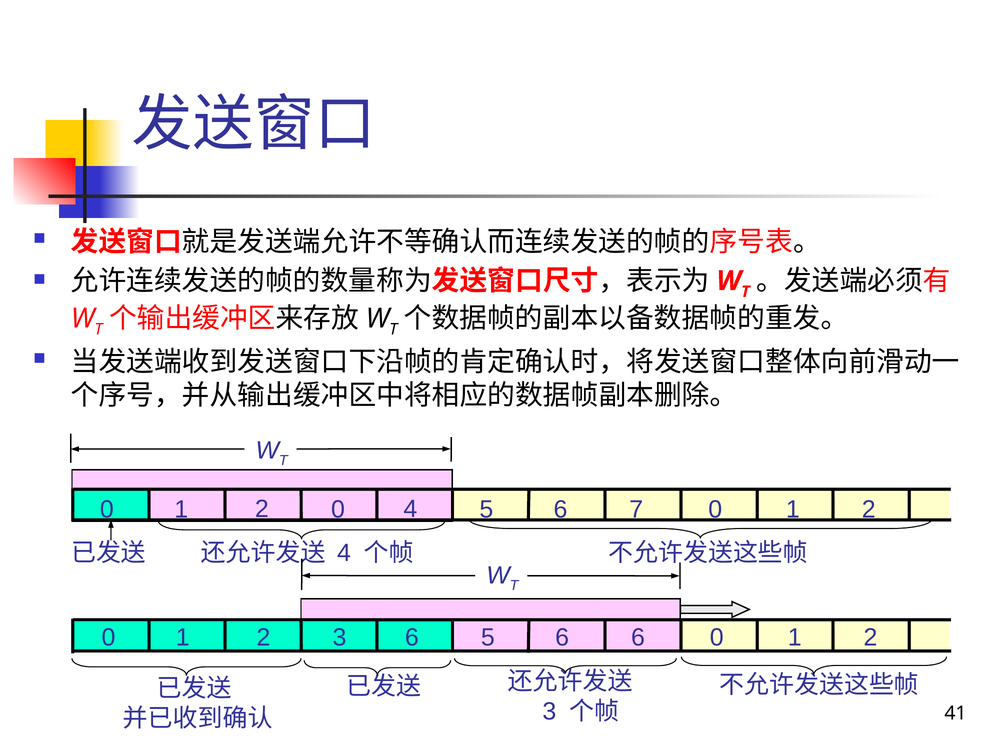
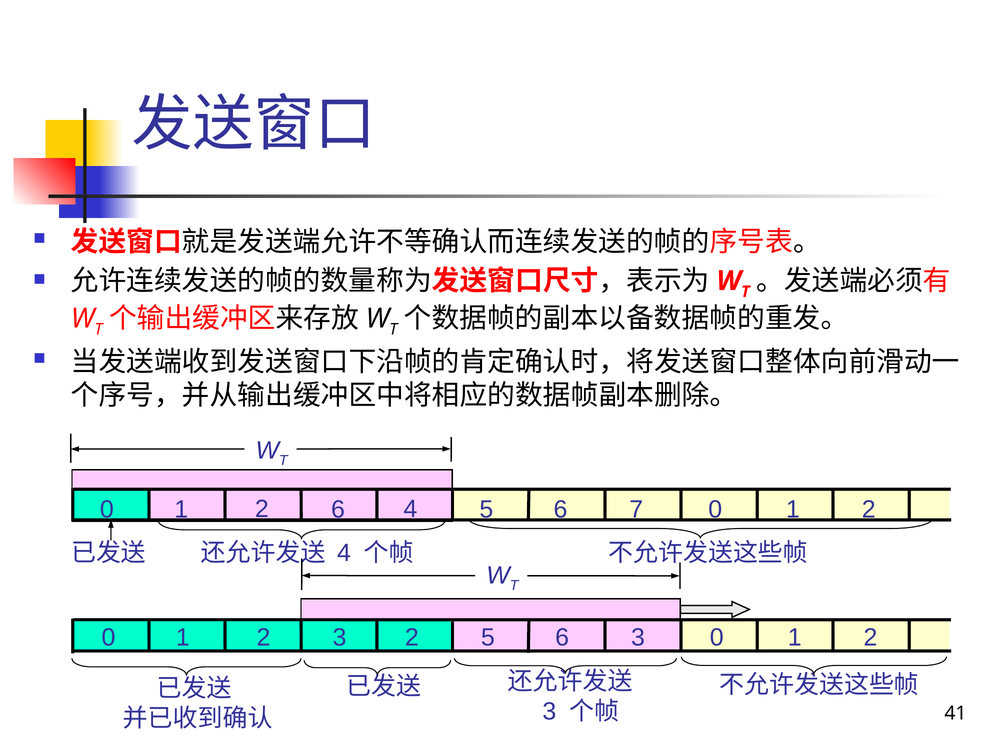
2 0: 0 -> 6
3 6: 6 -> 2
6 6: 6 -> 3
